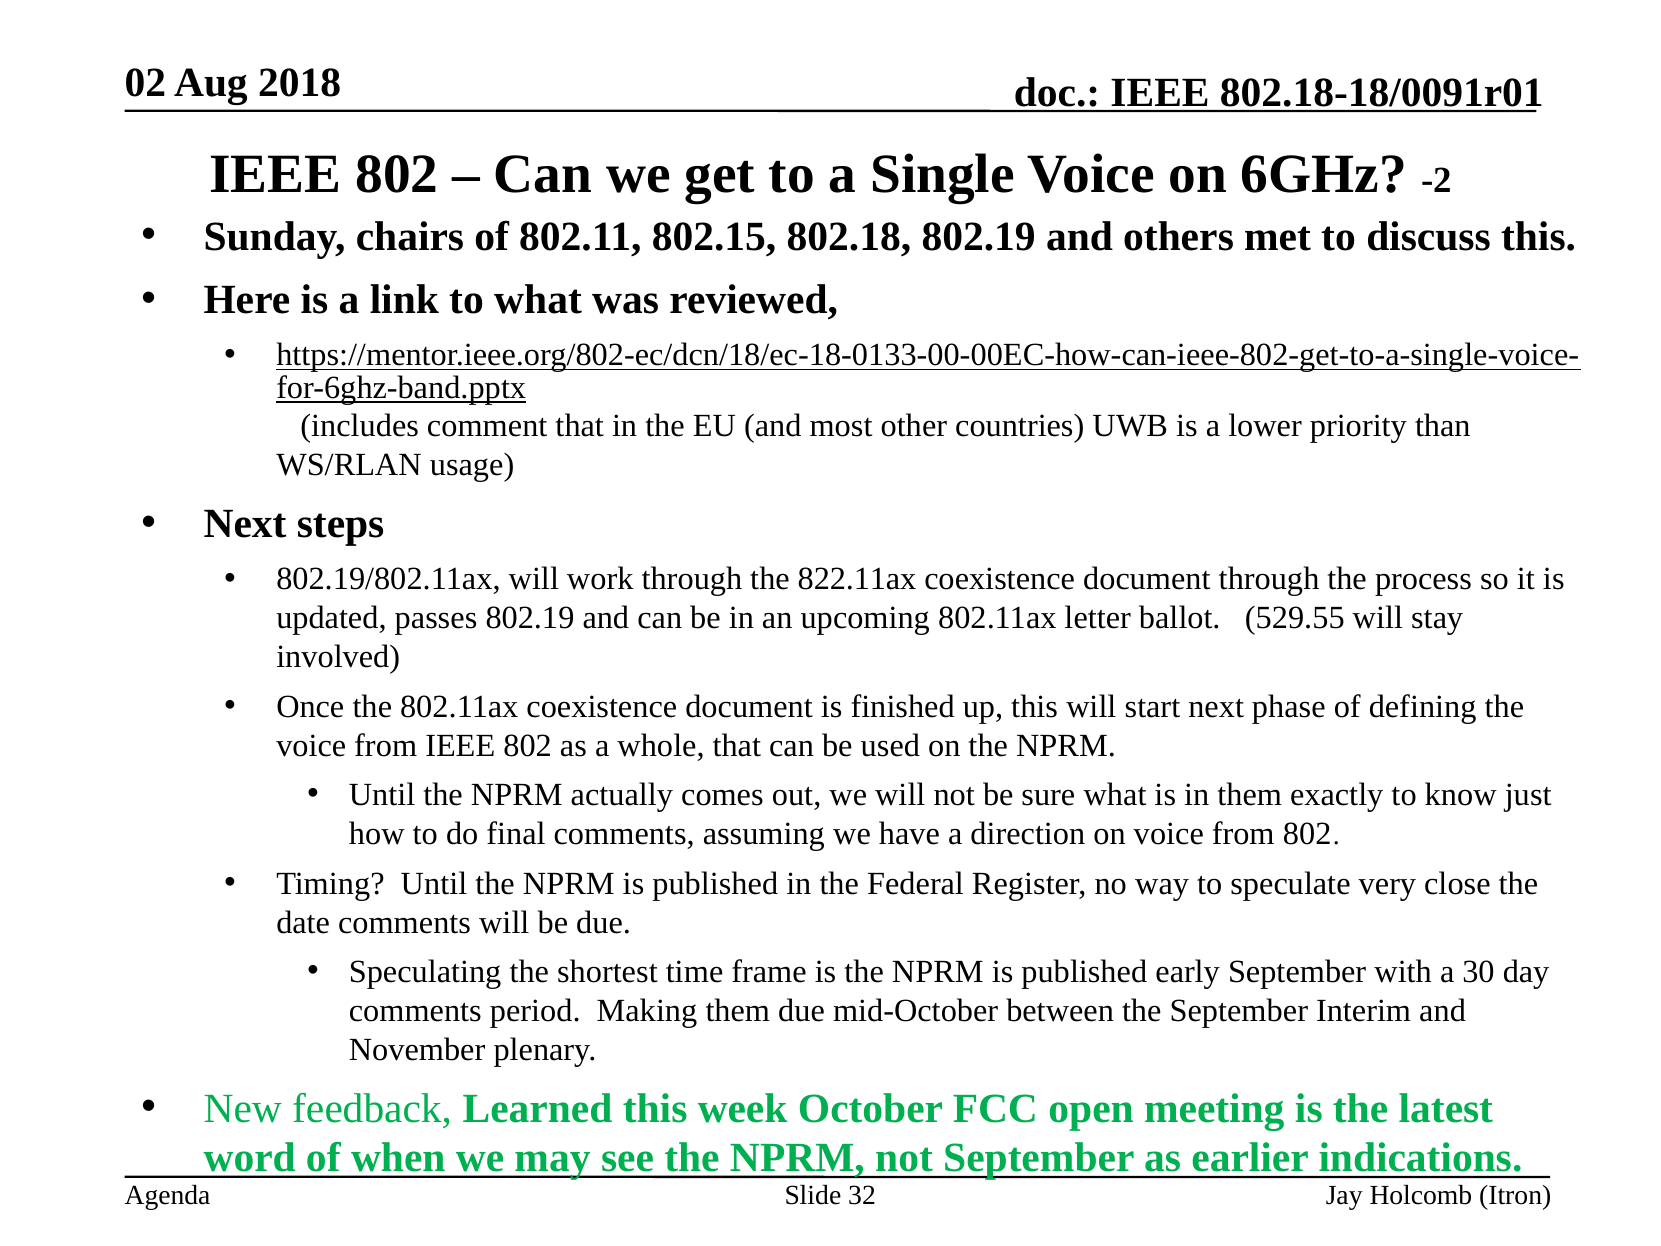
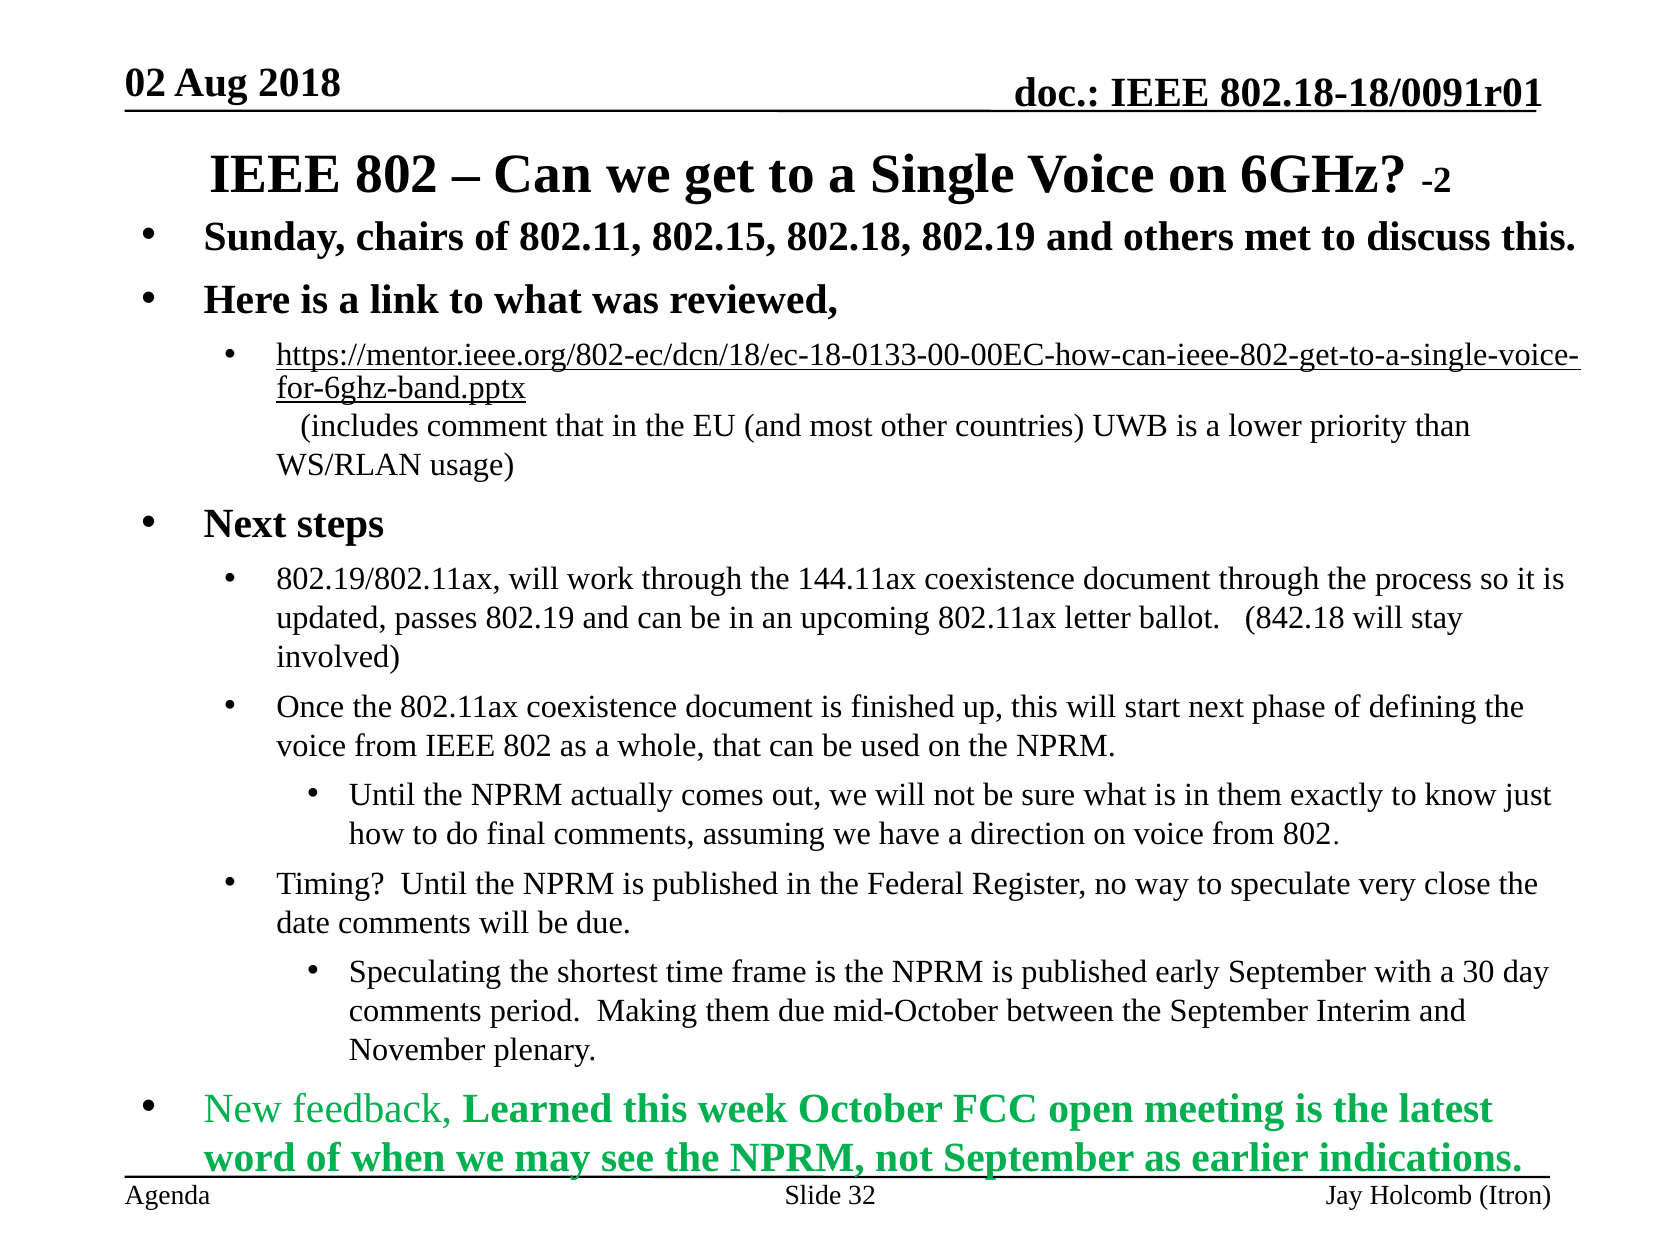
822.11ax: 822.11ax -> 144.11ax
529.55: 529.55 -> 842.18
